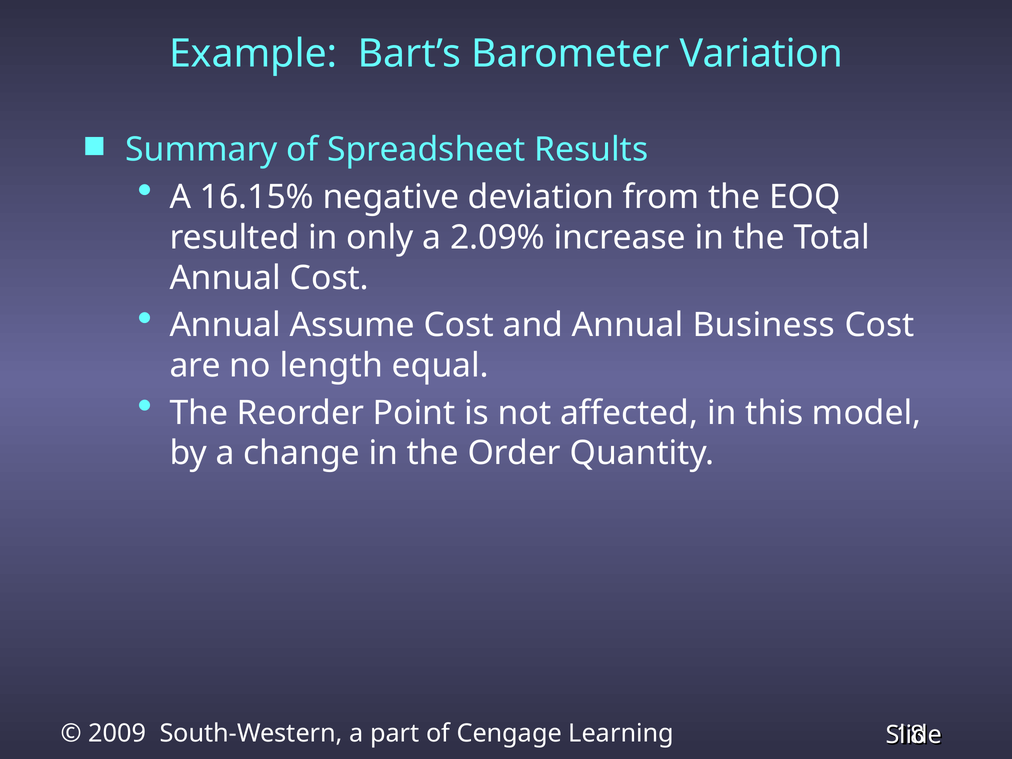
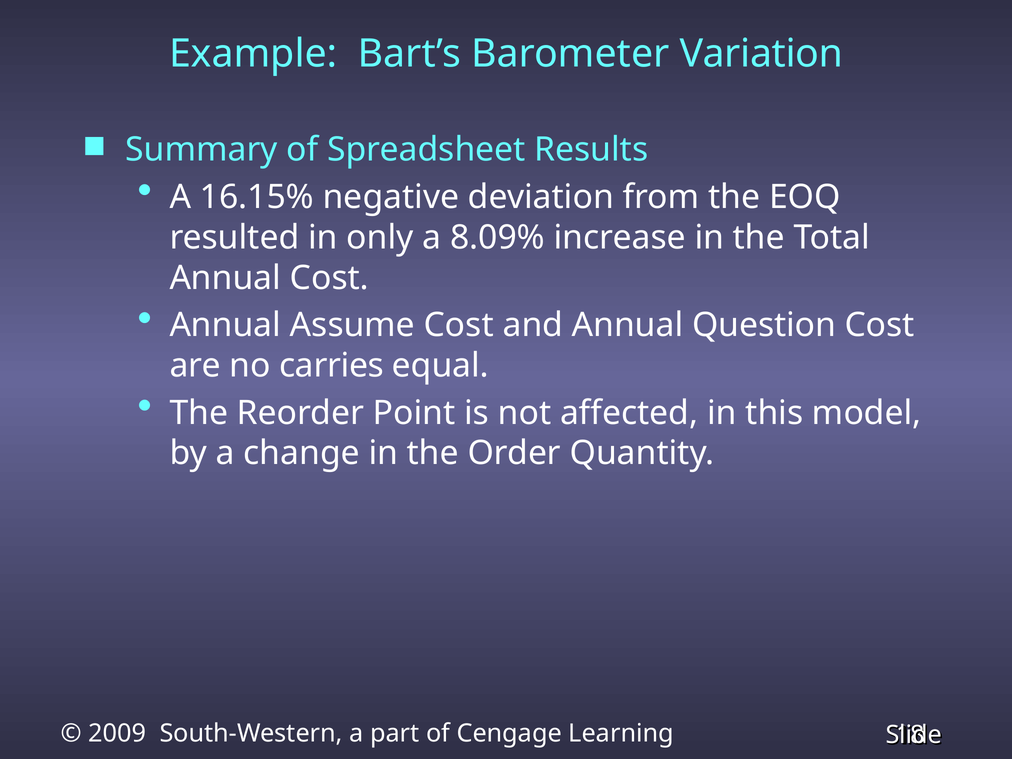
2.09%: 2.09% -> 8.09%
Business: Business -> Question
length: length -> carries
